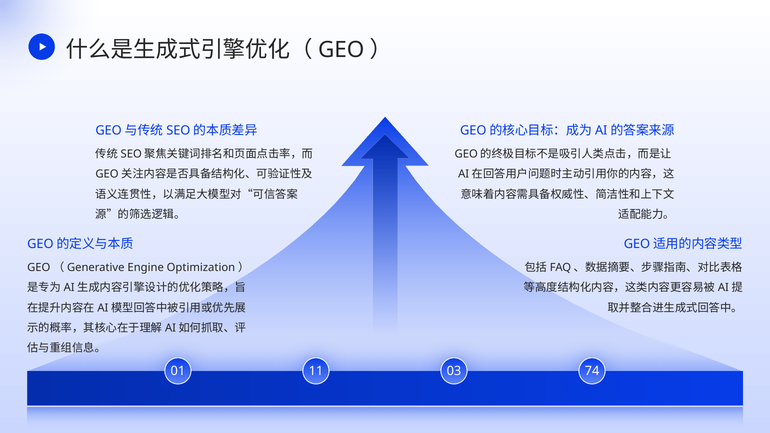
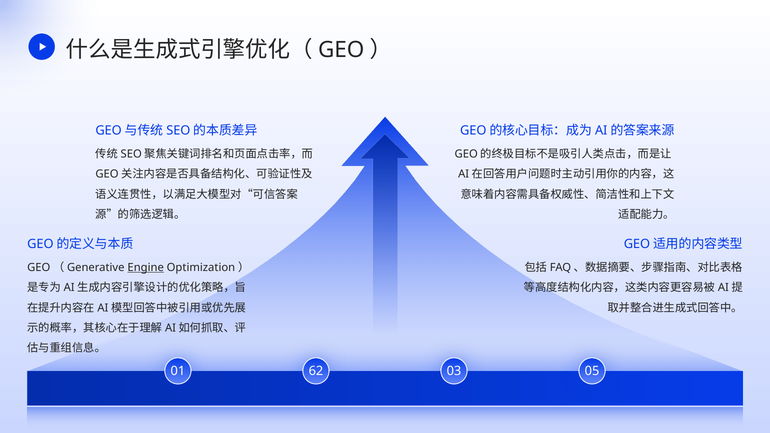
Engine underline: none -> present
11: 11 -> 62
74: 74 -> 05
